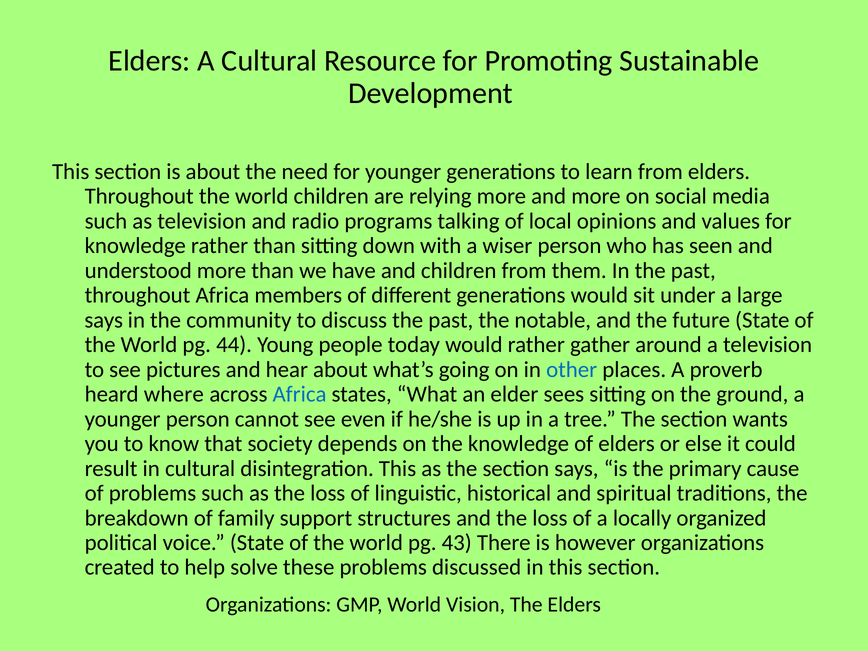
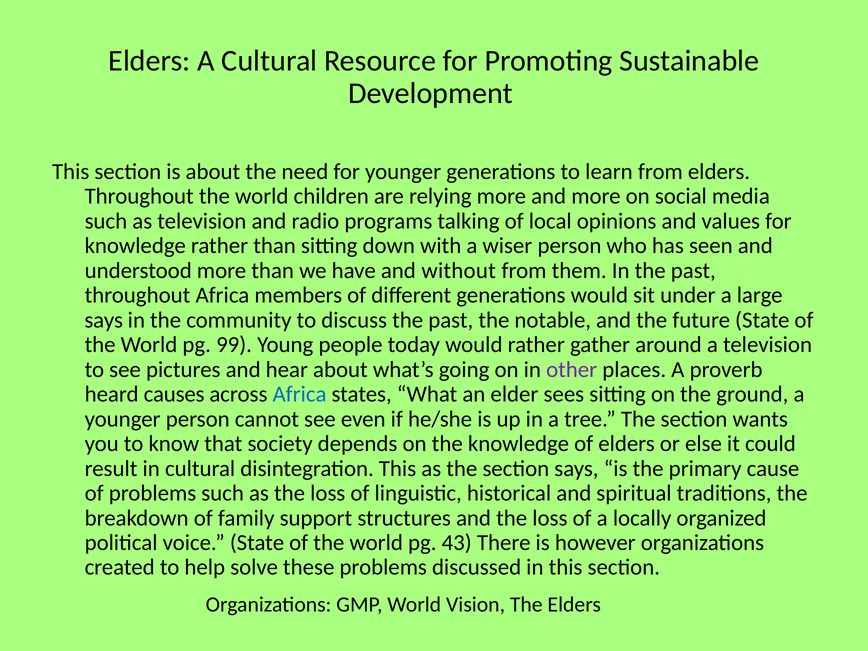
and children: children -> without
44: 44 -> 99
other colour: blue -> purple
where: where -> causes
